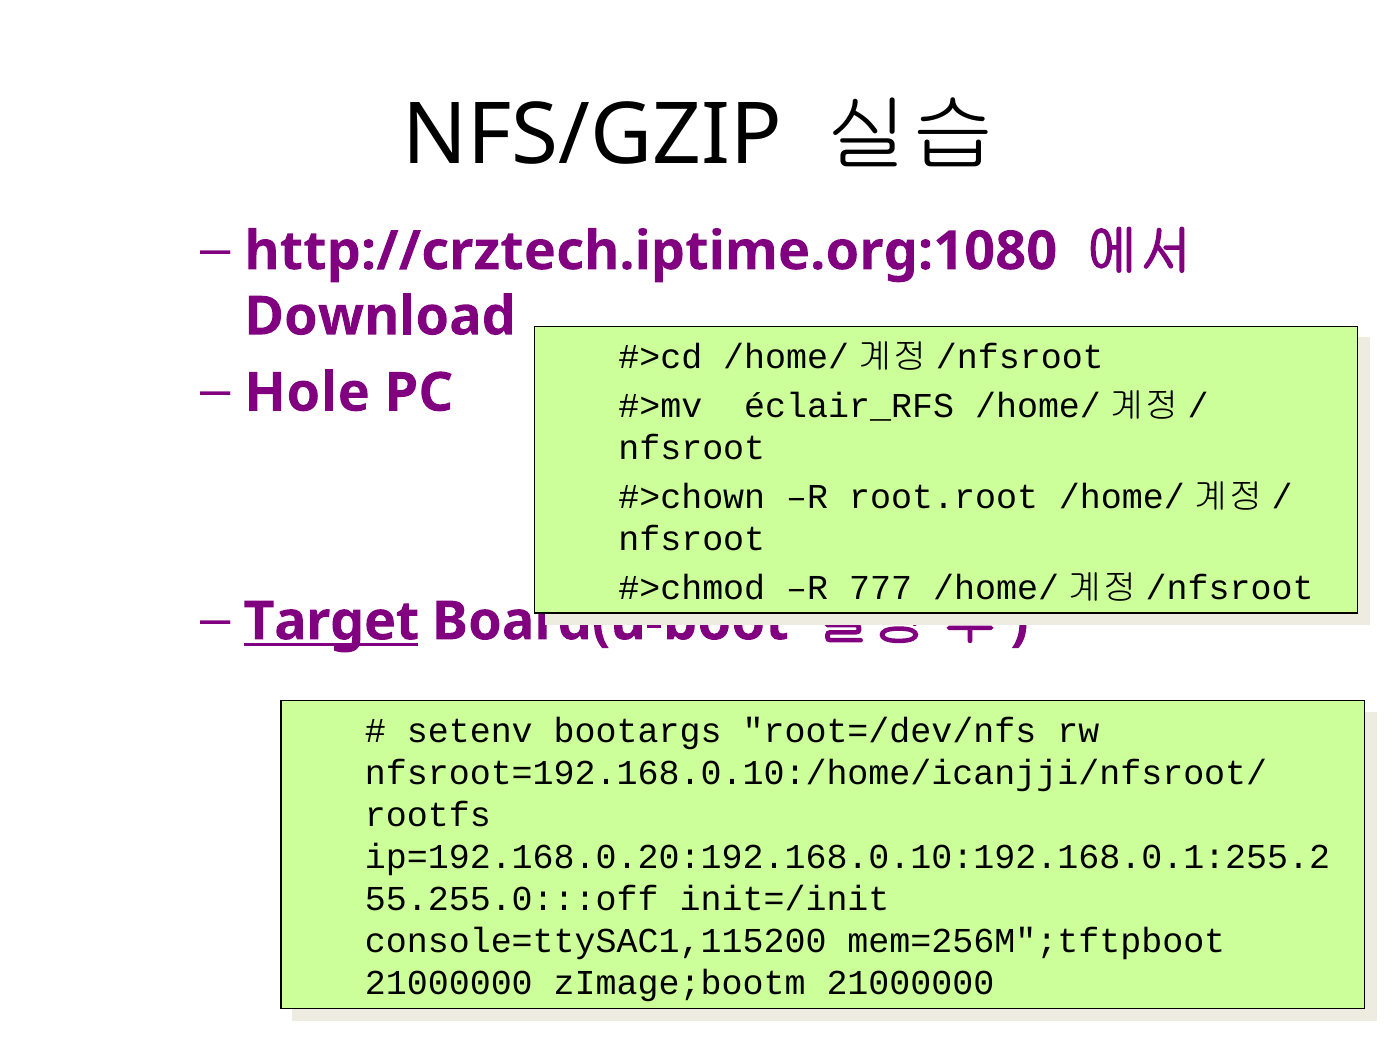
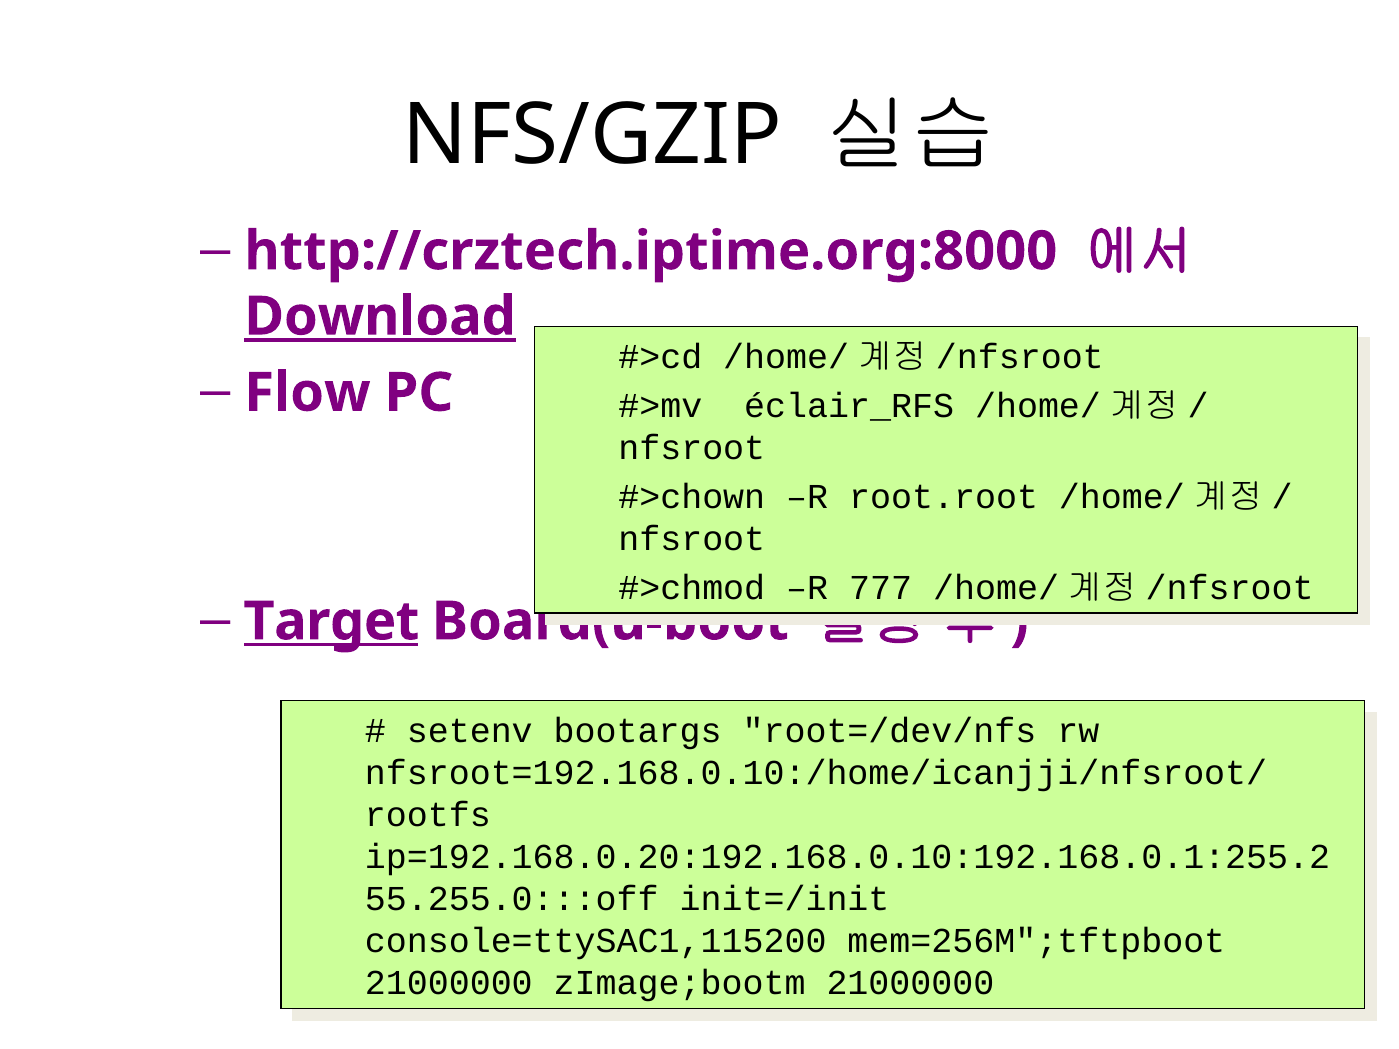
http://crztech.iptime.org:1080: http://crztech.iptime.org:1080 -> http://crztech.iptime.org:8000
Download underline: none -> present
Hole: Hole -> Flow
